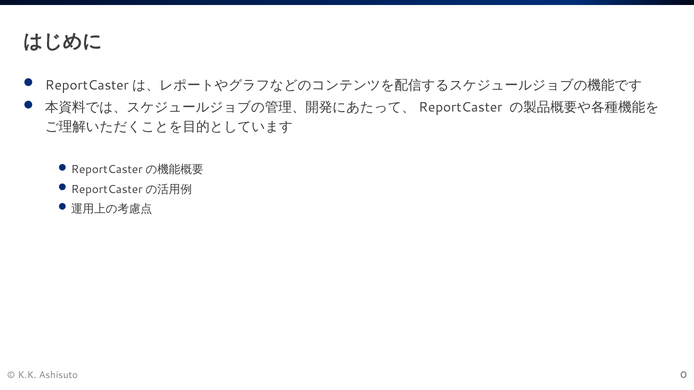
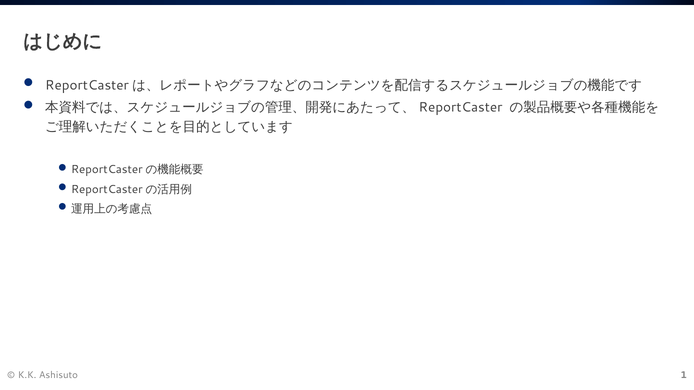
0: 0 -> 1
